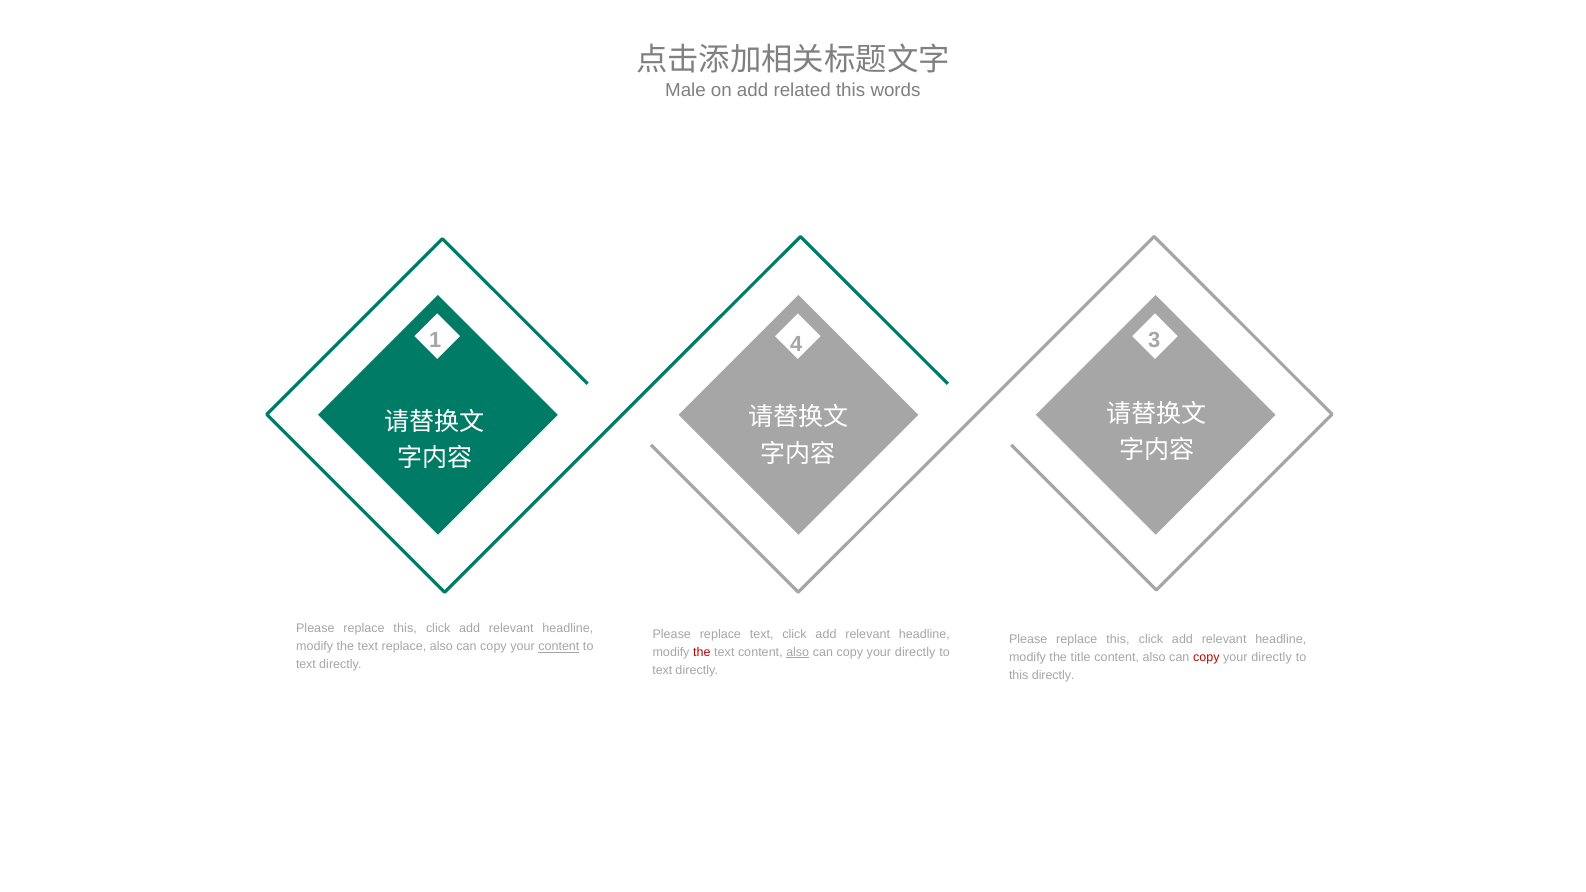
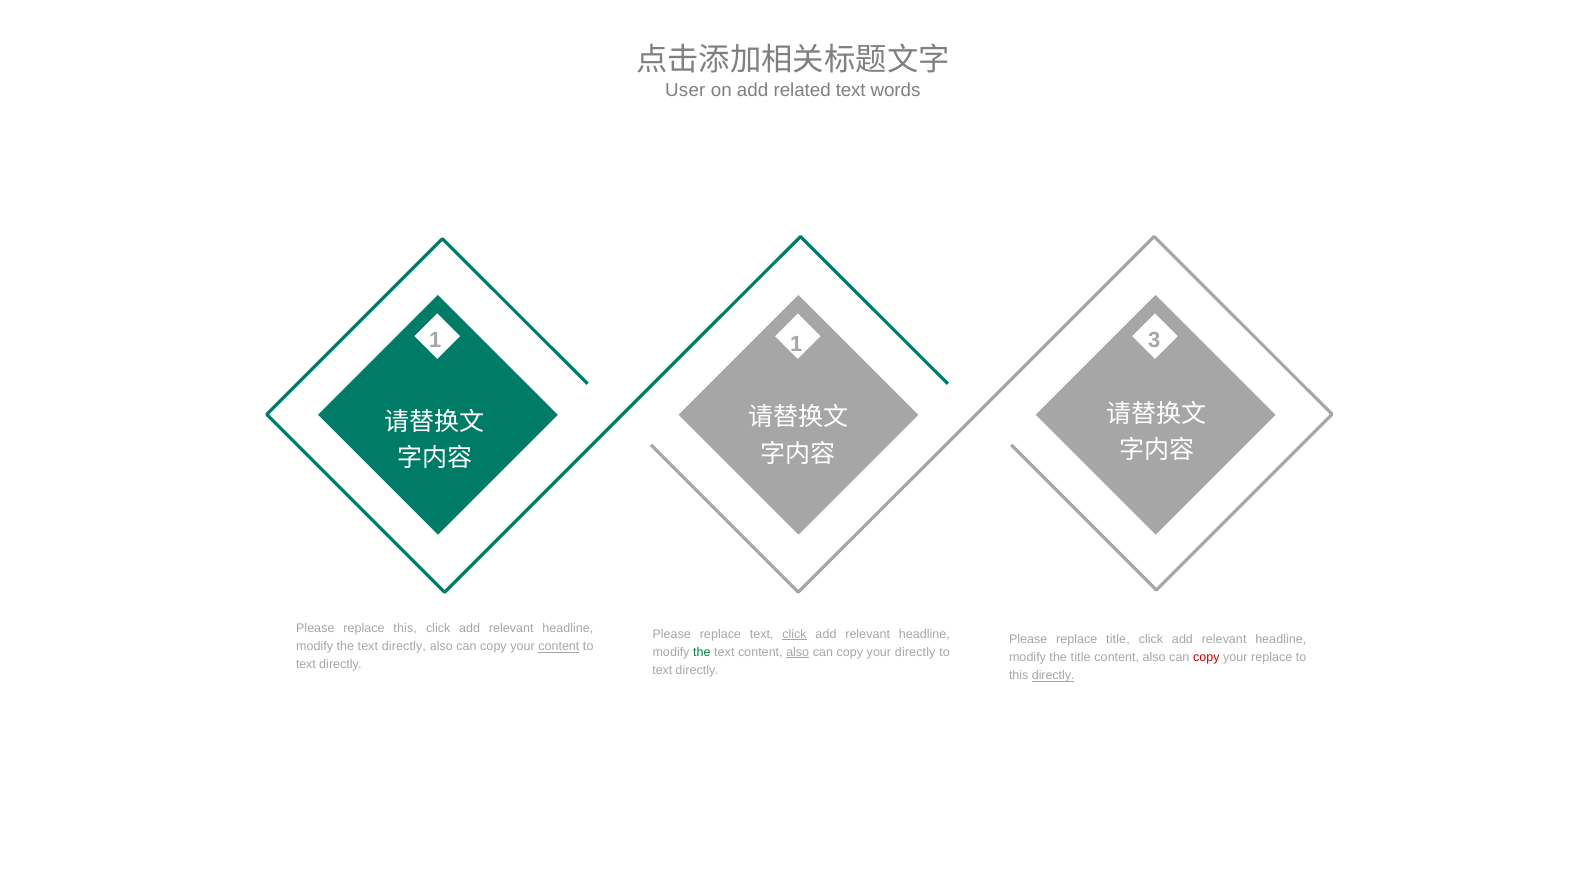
Male: Male -> User
related this: this -> text
1 4: 4 -> 1
click at (795, 634) underline: none -> present
this at (1118, 640): this -> title
the text replace: replace -> directly
the at (702, 652) colour: red -> green
directly at (1272, 658): directly -> replace
directly at (1053, 676) underline: none -> present
